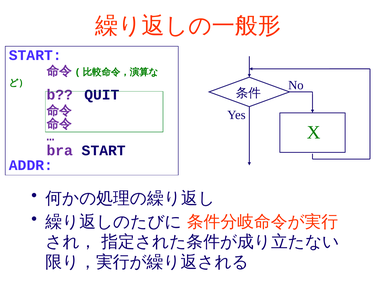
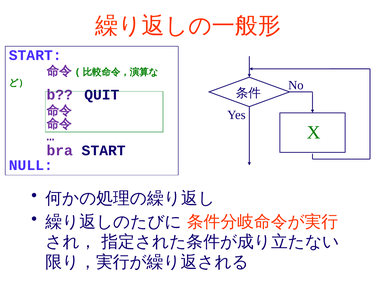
ADDR: ADDR -> NULL
